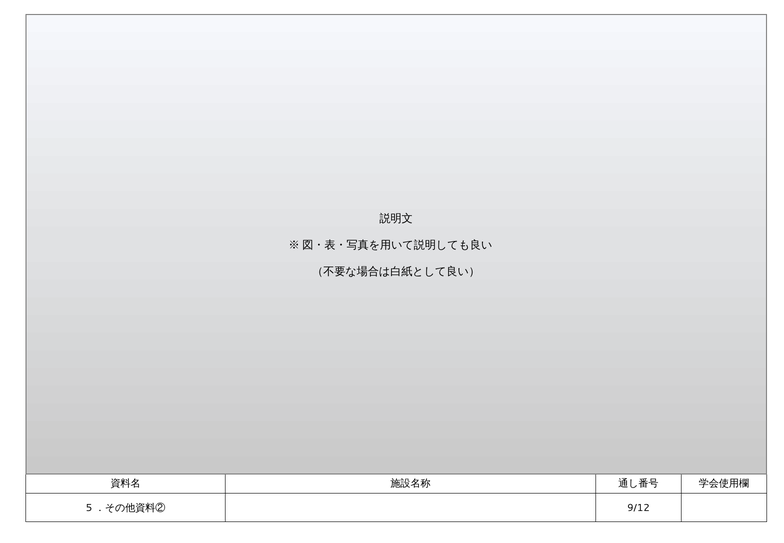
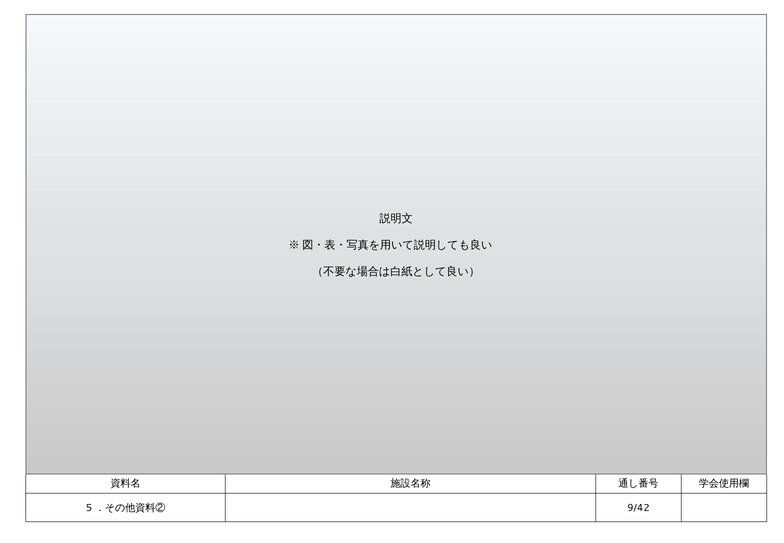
9/12: 9/12 -> 9/42
